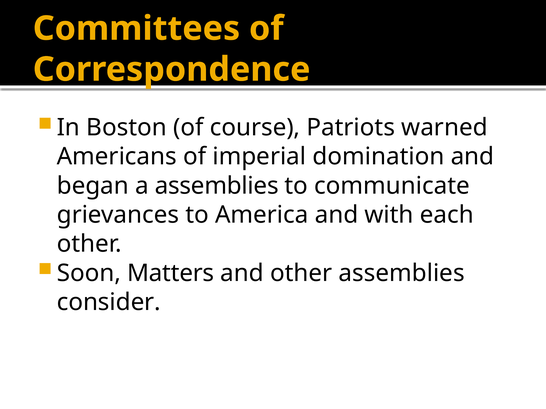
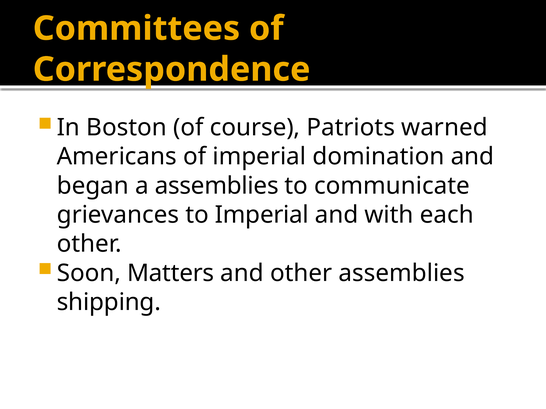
to America: America -> Imperial
consider: consider -> shipping
